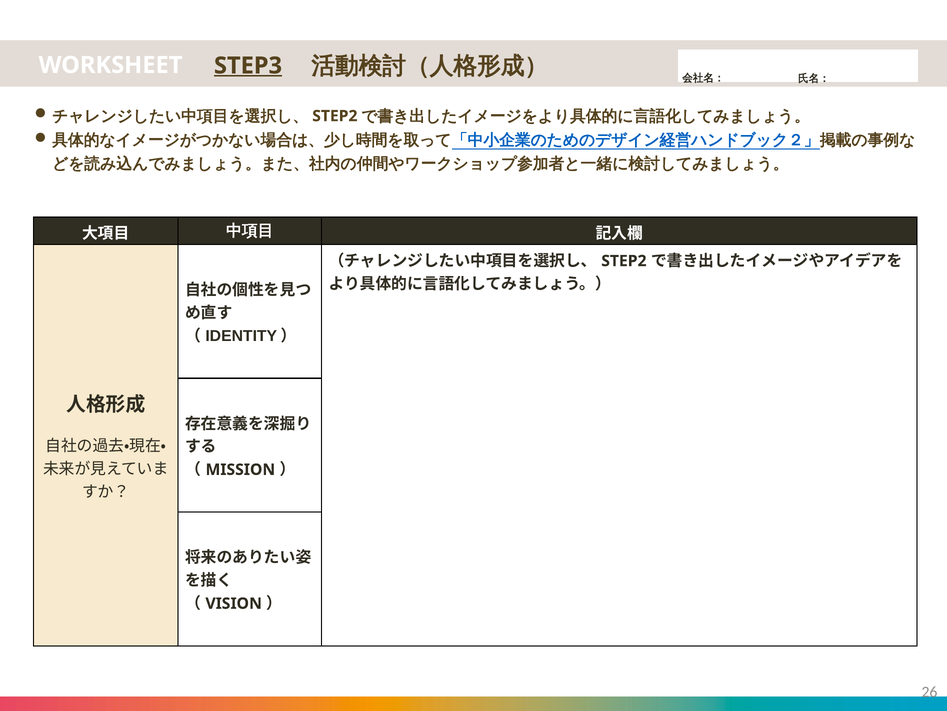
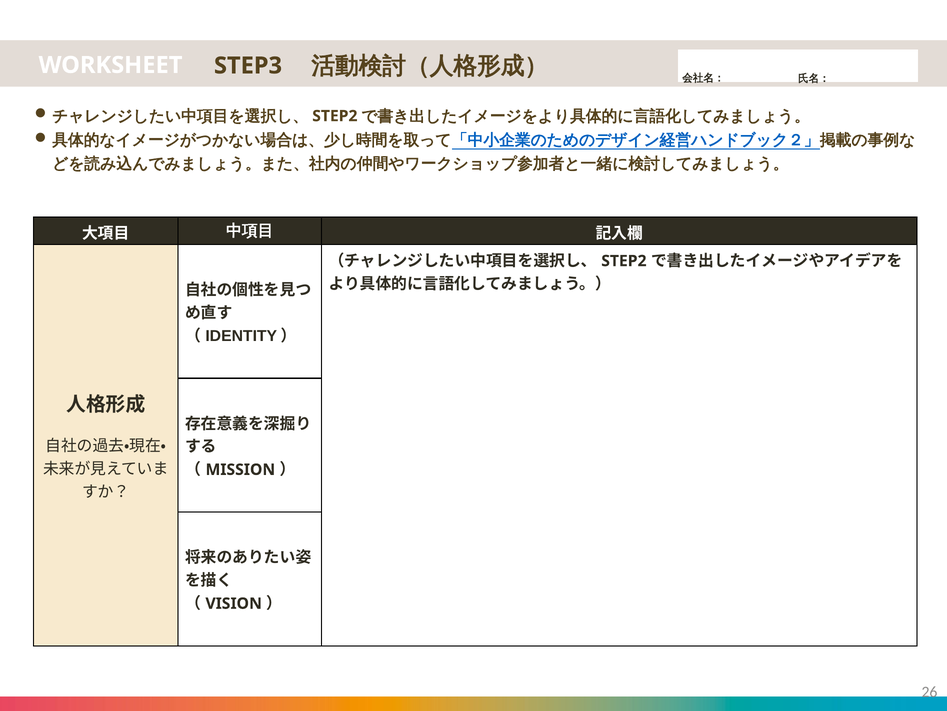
STEP3 underline: present -> none
